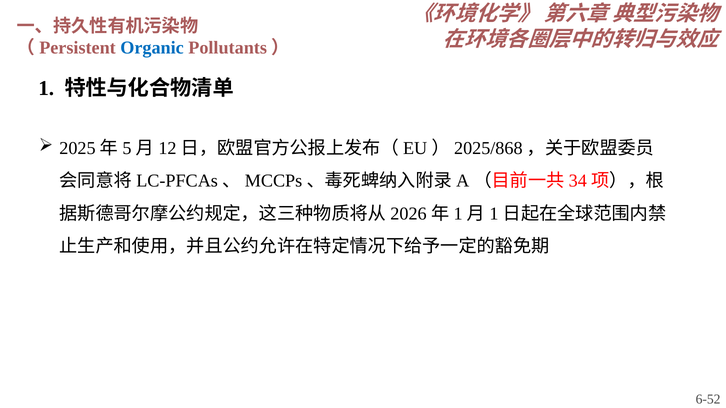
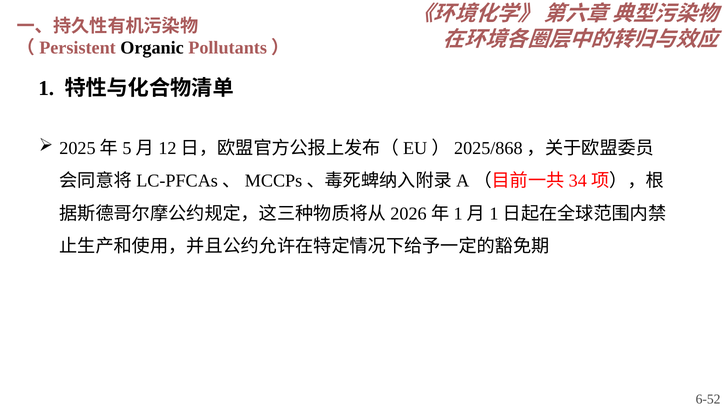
Organic colour: blue -> black
